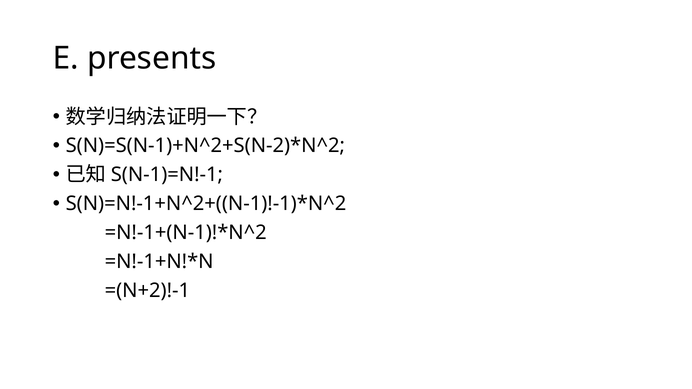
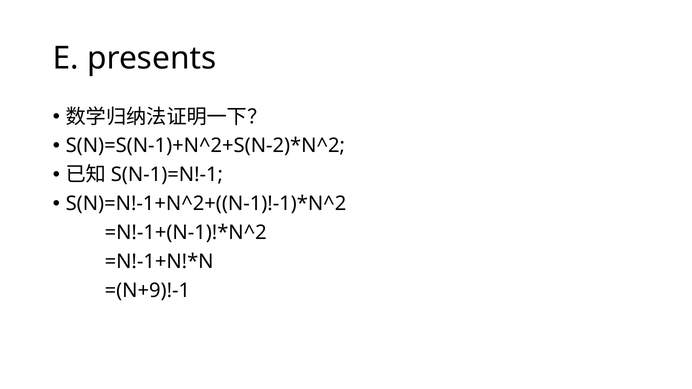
=(N+2)!-1: =(N+2)!-1 -> =(N+9)!-1
